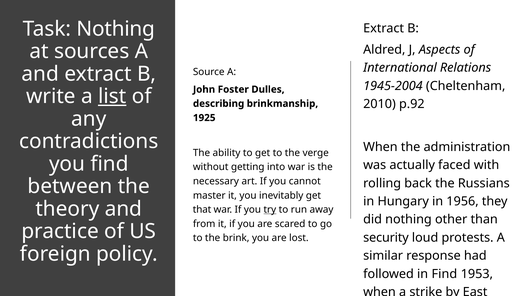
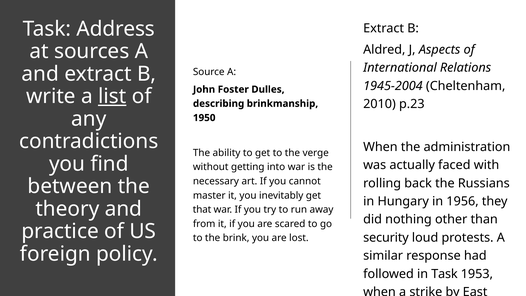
Task Nothing: Nothing -> Address
p.92: p.92 -> p.23
1925: 1925 -> 1950
try underline: present -> none
in Find: Find -> Task
